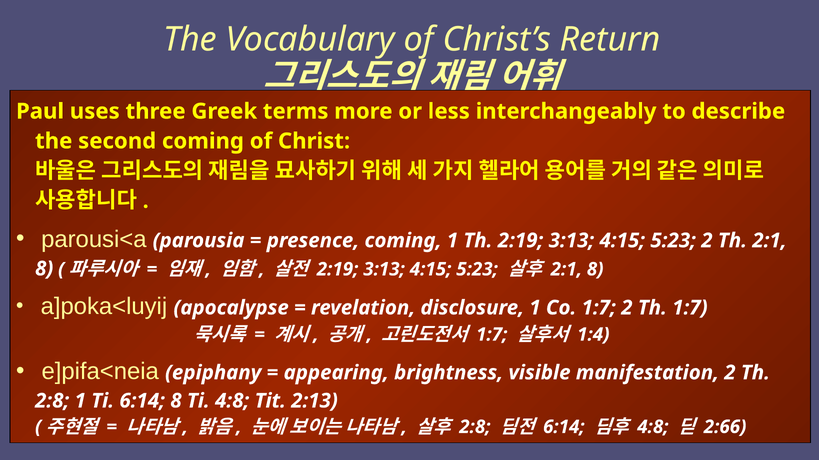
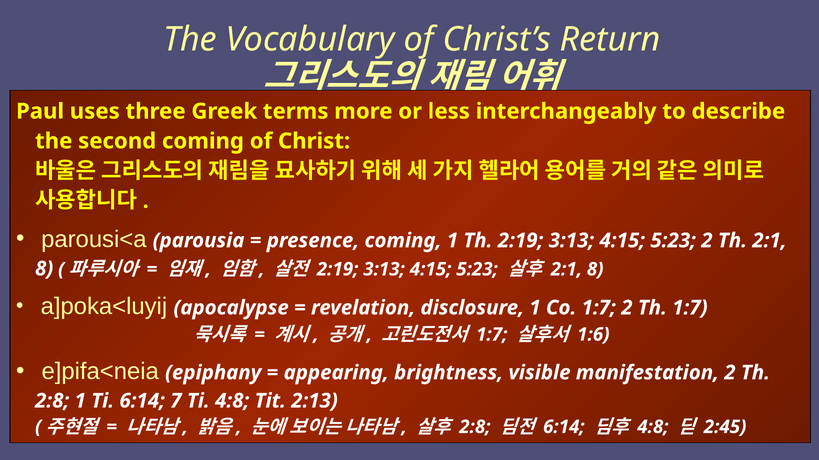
1:4: 1:4 -> 1:6
6:14 8: 8 -> 7
2:66: 2:66 -> 2:45
